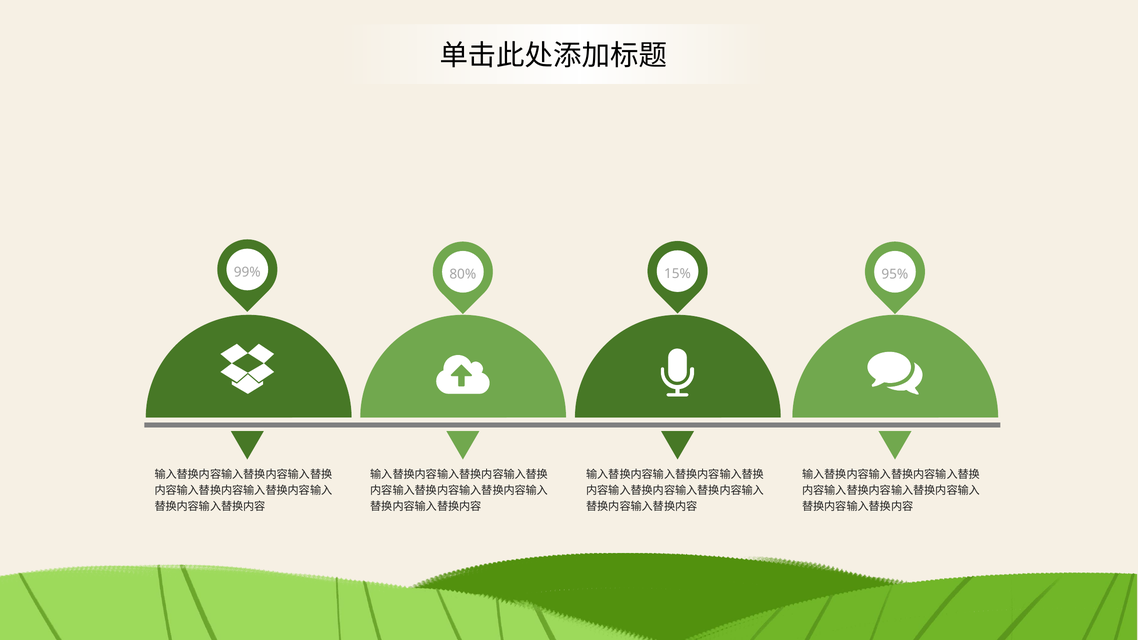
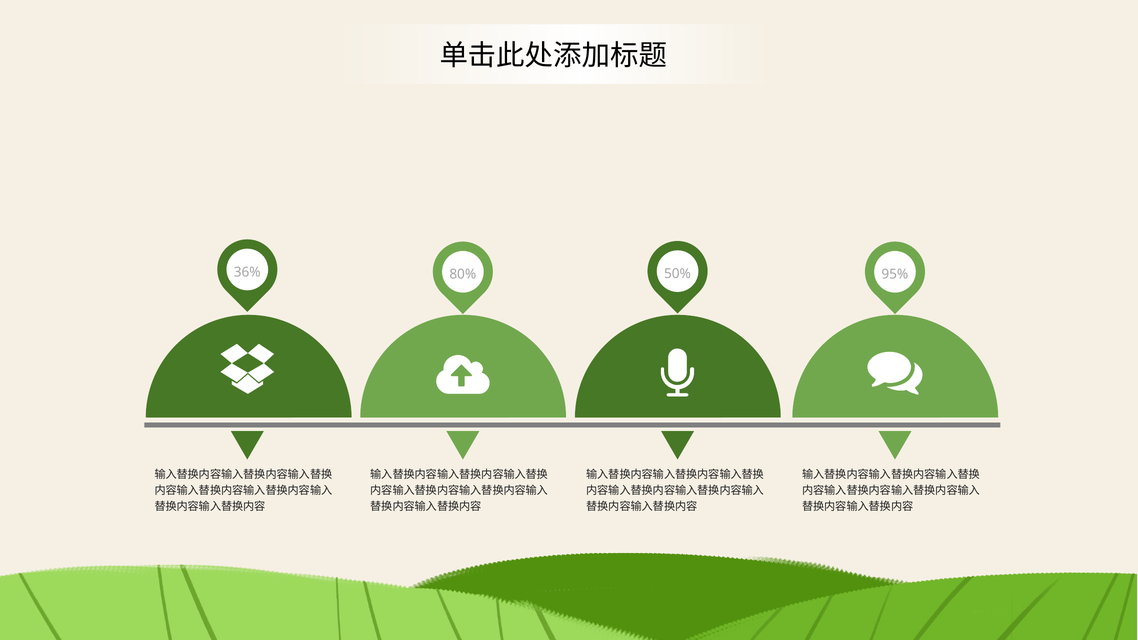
99%: 99% -> 36%
15%: 15% -> 50%
